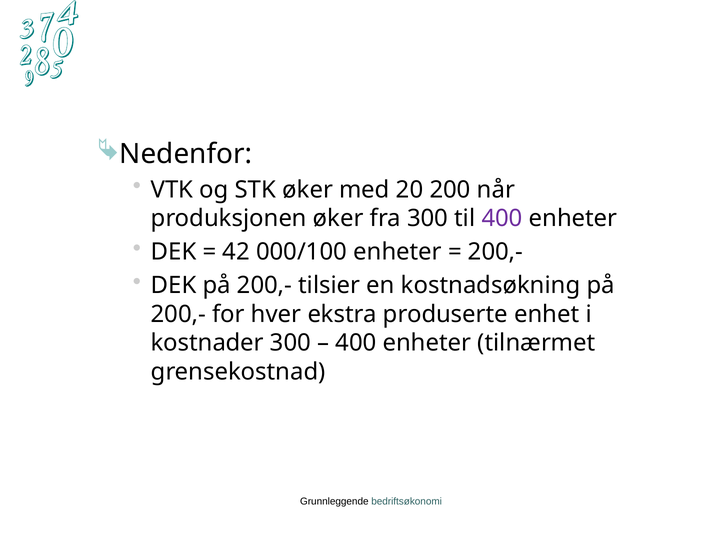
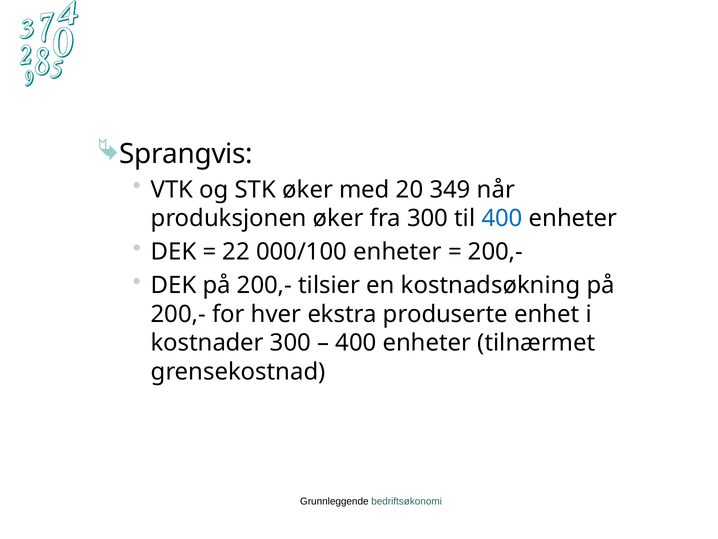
Nedenfor: Nedenfor -> Sprangvis
200: 200 -> 349
400 at (502, 218) colour: purple -> blue
42: 42 -> 22
